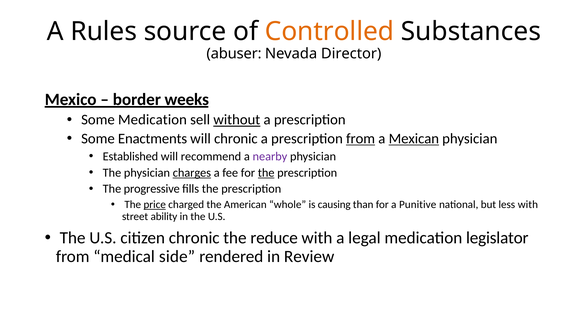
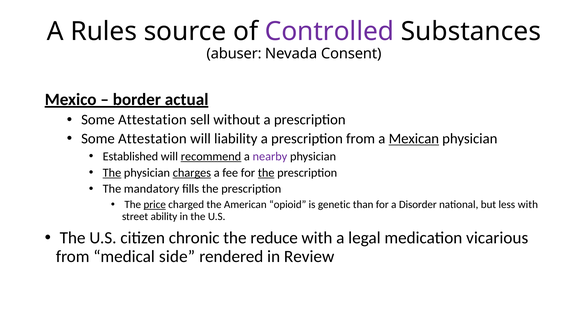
Controlled colour: orange -> purple
Director: Director -> Consent
weeks: weeks -> actual
Medication at (152, 120): Medication -> Attestation
without underline: present -> none
Enactments at (153, 139): Enactments -> Attestation
will chronic: chronic -> liability
from at (361, 139) underline: present -> none
recommend underline: none -> present
The at (112, 173) underline: none -> present
progressive: progressive -> mandatory
whole: whole -> opioid
causing: causing -> genetic
Punitive: Punitive -> Disorder
legislator: legislator -> vicarious
